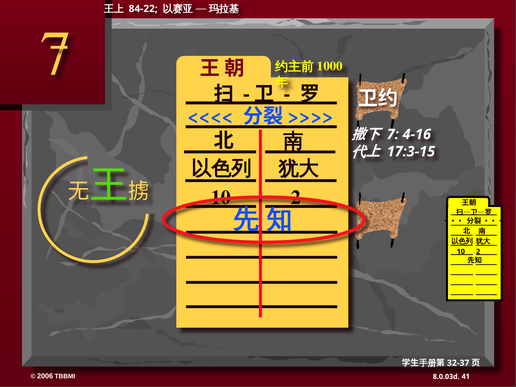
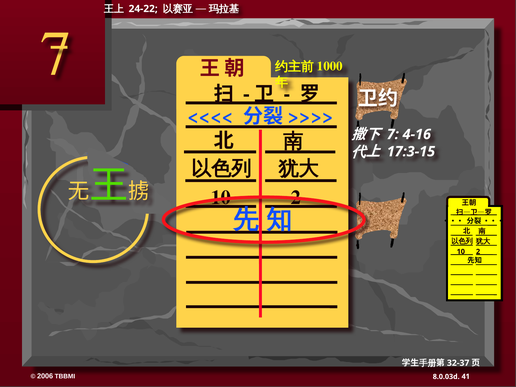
84-22: 84-22 -> 24-22
